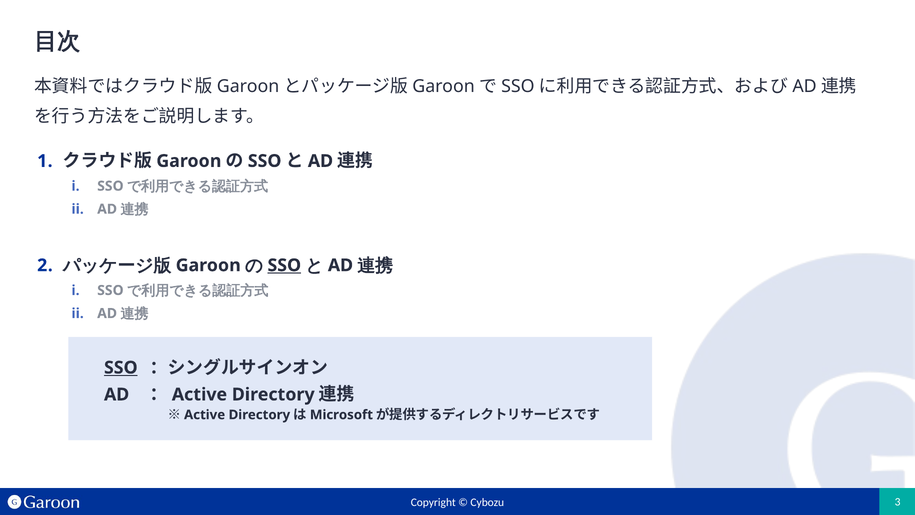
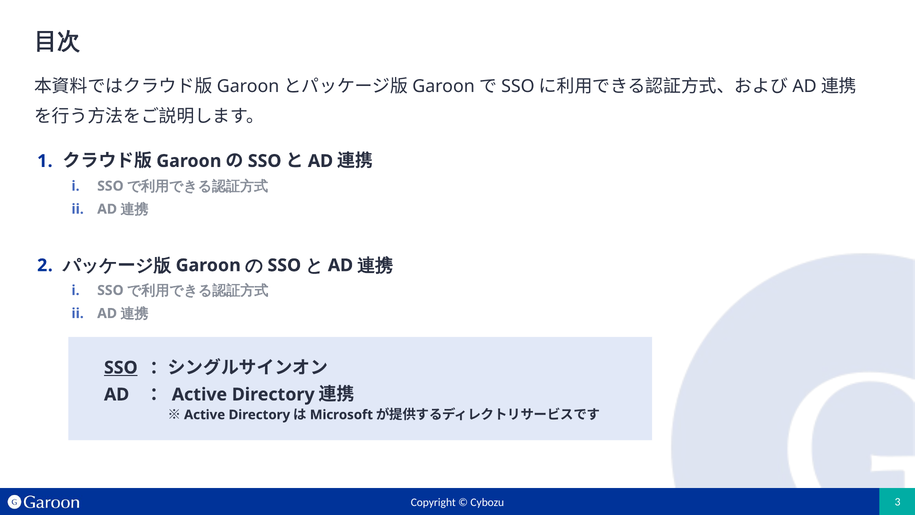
SSO at (284, 265) underline: present -> none
